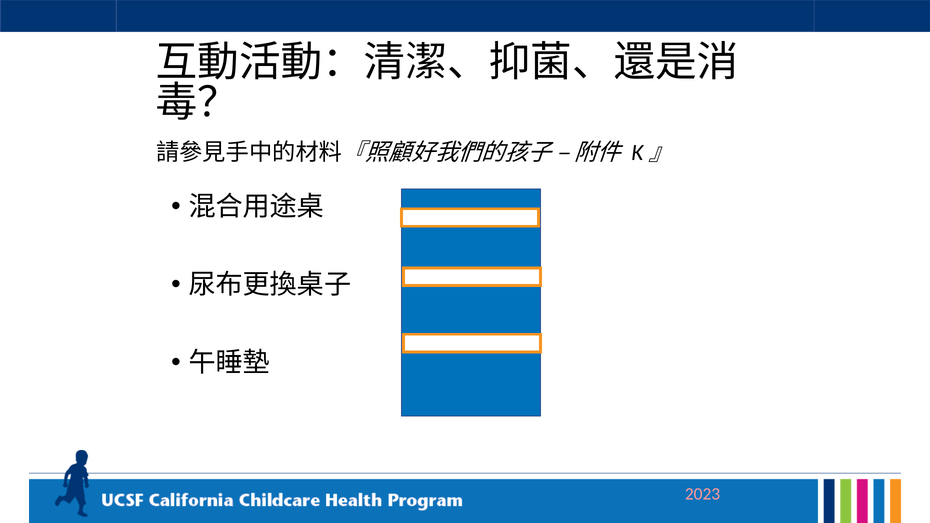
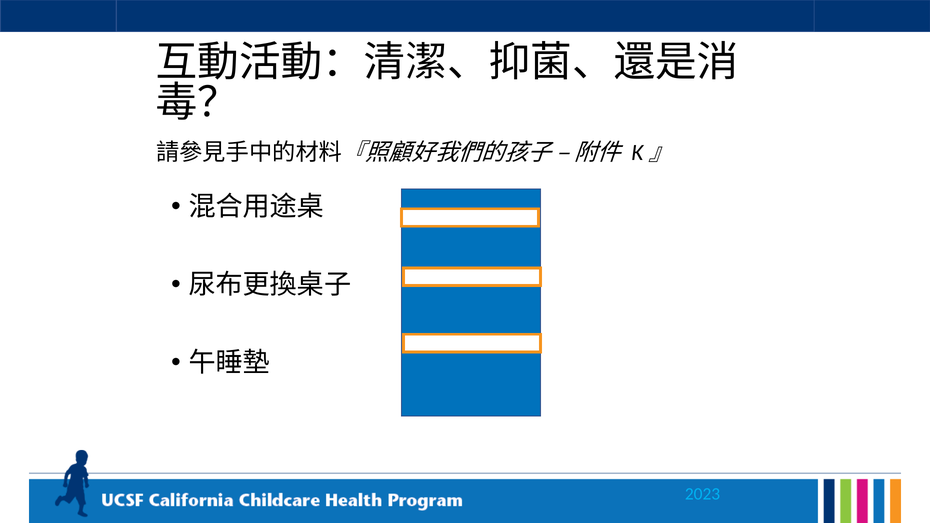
2023 colour: pink -> light blue
